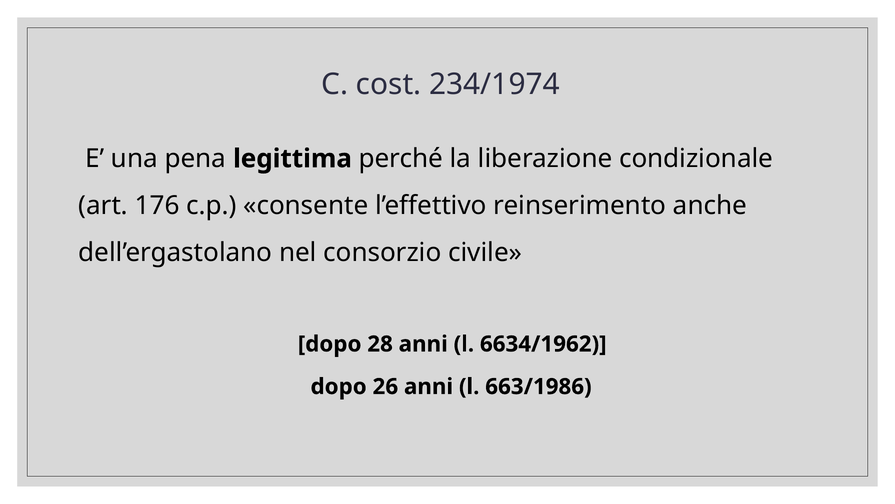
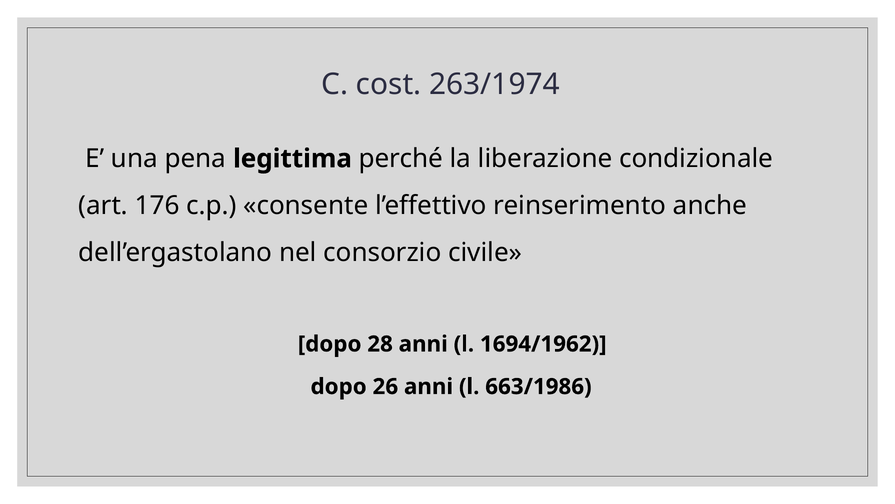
234/1974: 234/1974 -> 263/1974
6634/1962: 6634/1962 -> 1694/1962
